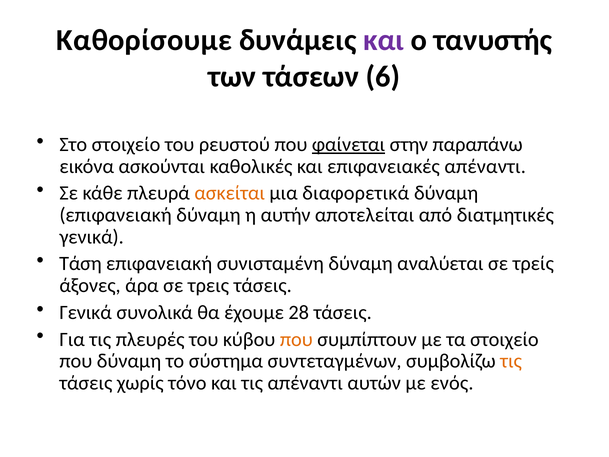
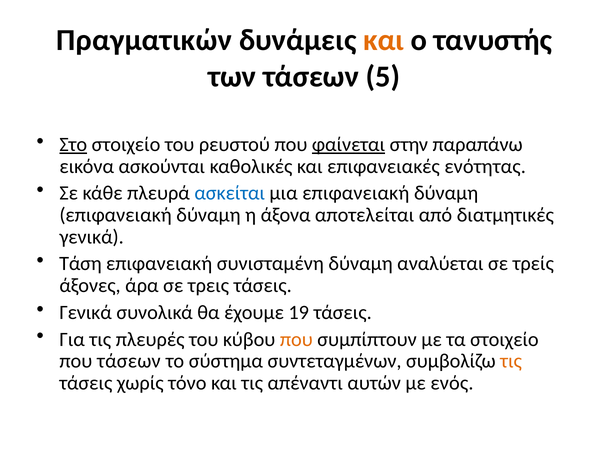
Καθορίσουμε: Καθορίσουμε -> Πραγματικών
και at (384, 40) colour: purple -> orange
6: 6 -> 5
Στο underline: none -> present
επιφανειακές απέναντι: απέναντι -> ενότητας
ασκείται colour: orange -> blue
μια διαφορετικά: διαφορετικά -> επιφανειακή
αυτήν: αυτήν -> άξονα
28: 28 -> 19
που δύναμη: δύναμη -> τάσεων
